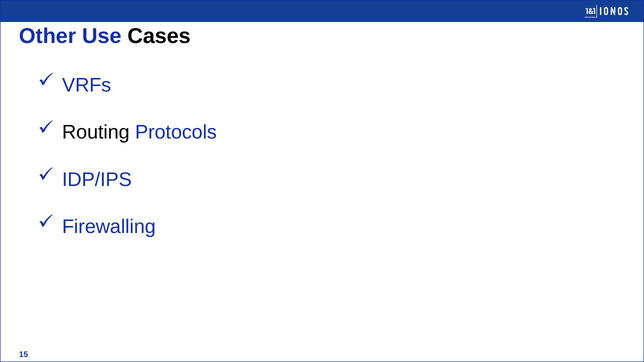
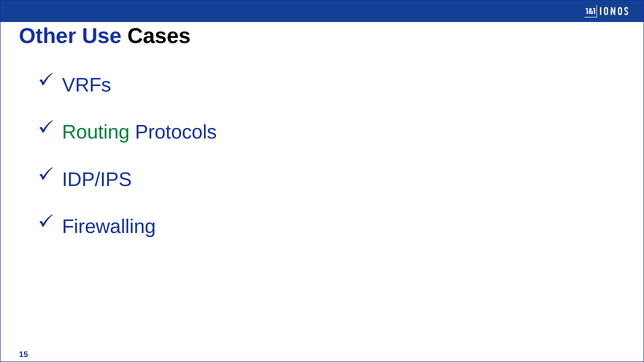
Routing colour: black -> green
